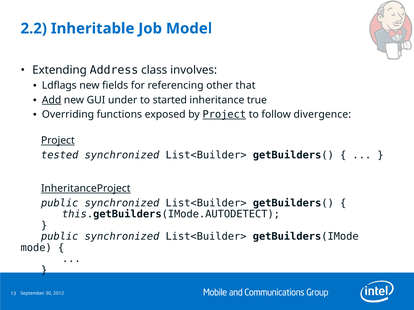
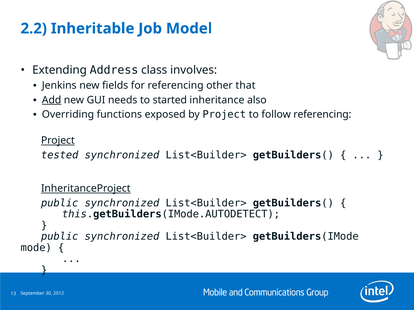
Ldflags: Ldflags -> Jenkins
under: under -> needs
true: true -> also
Project at (224, 115) underline: present -> none
follow divergence: divergence -> referencing
